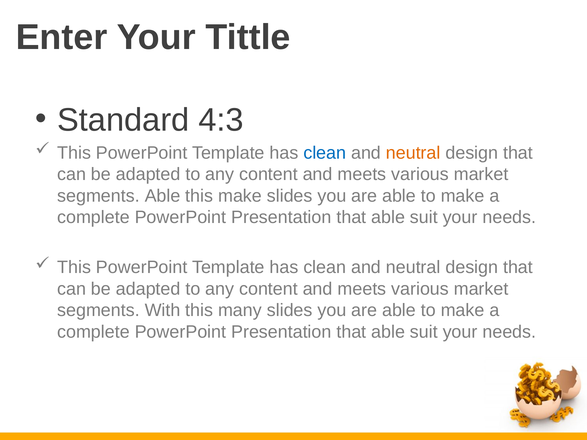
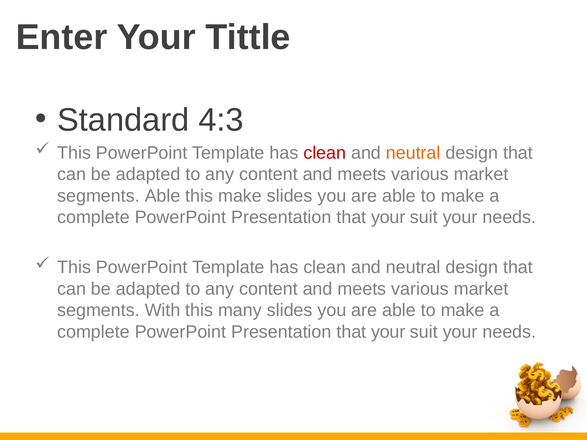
clean at (325, 153) colour: blue -> red
able at (388, 217): able -> your
able at (388, 332): able -> your
